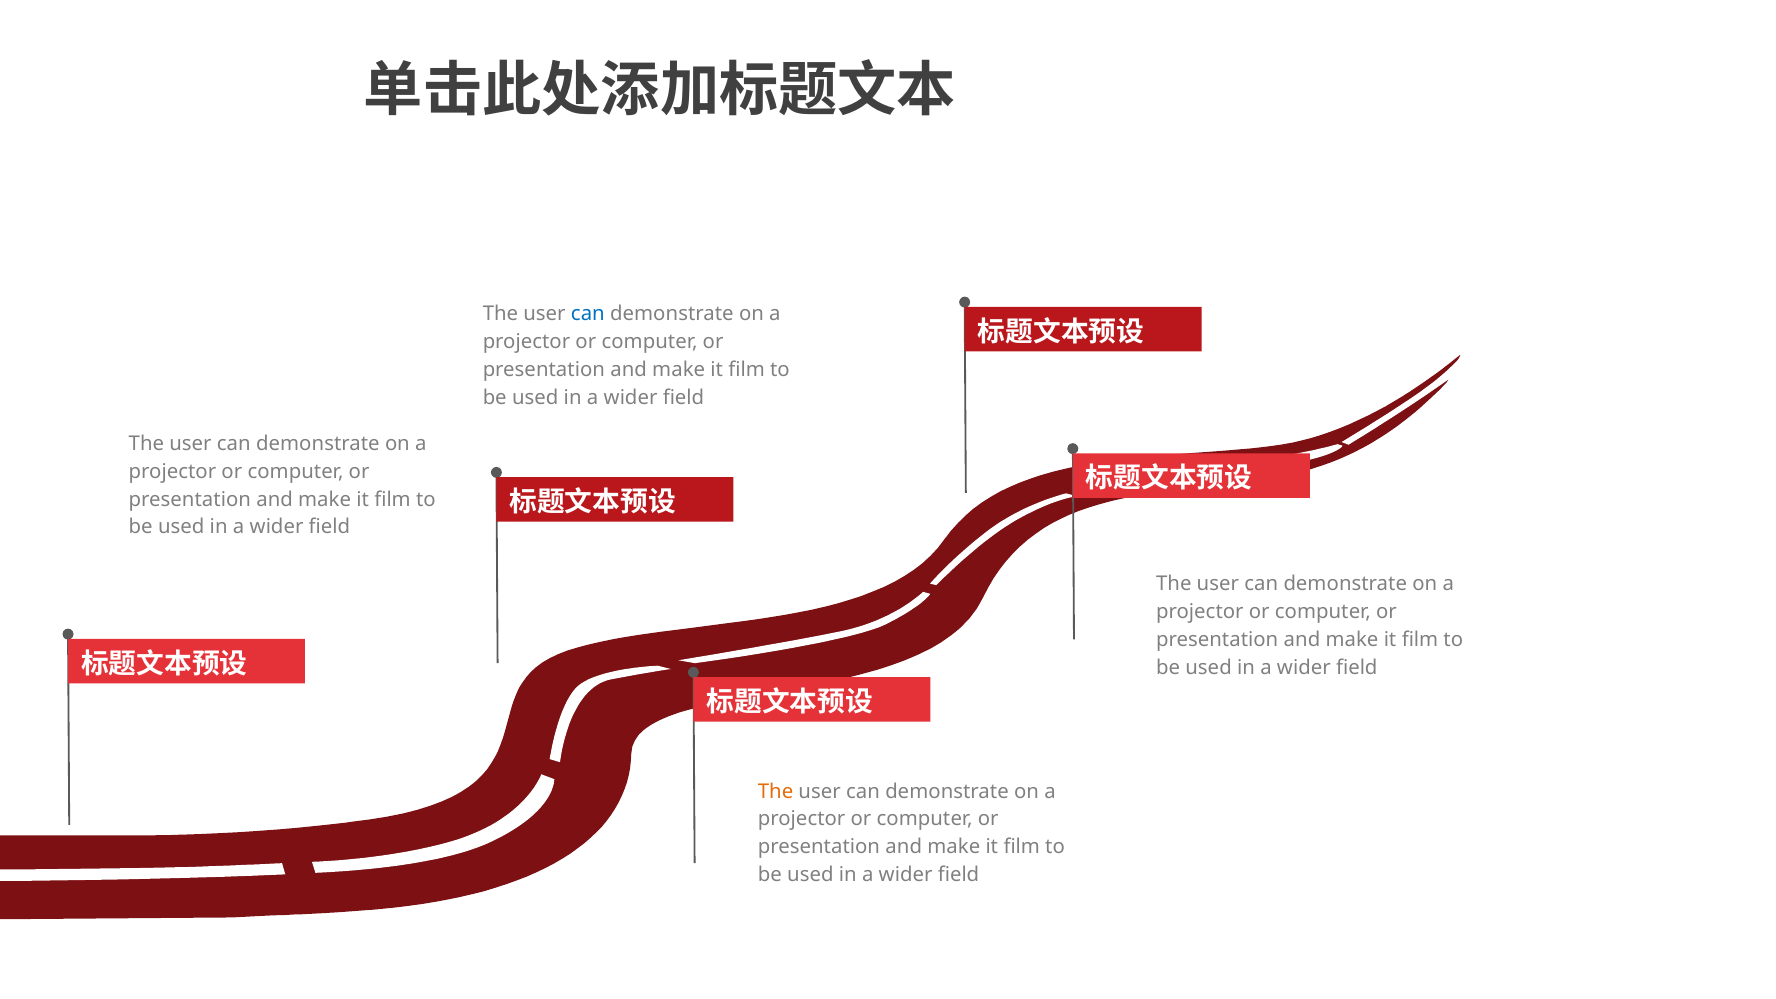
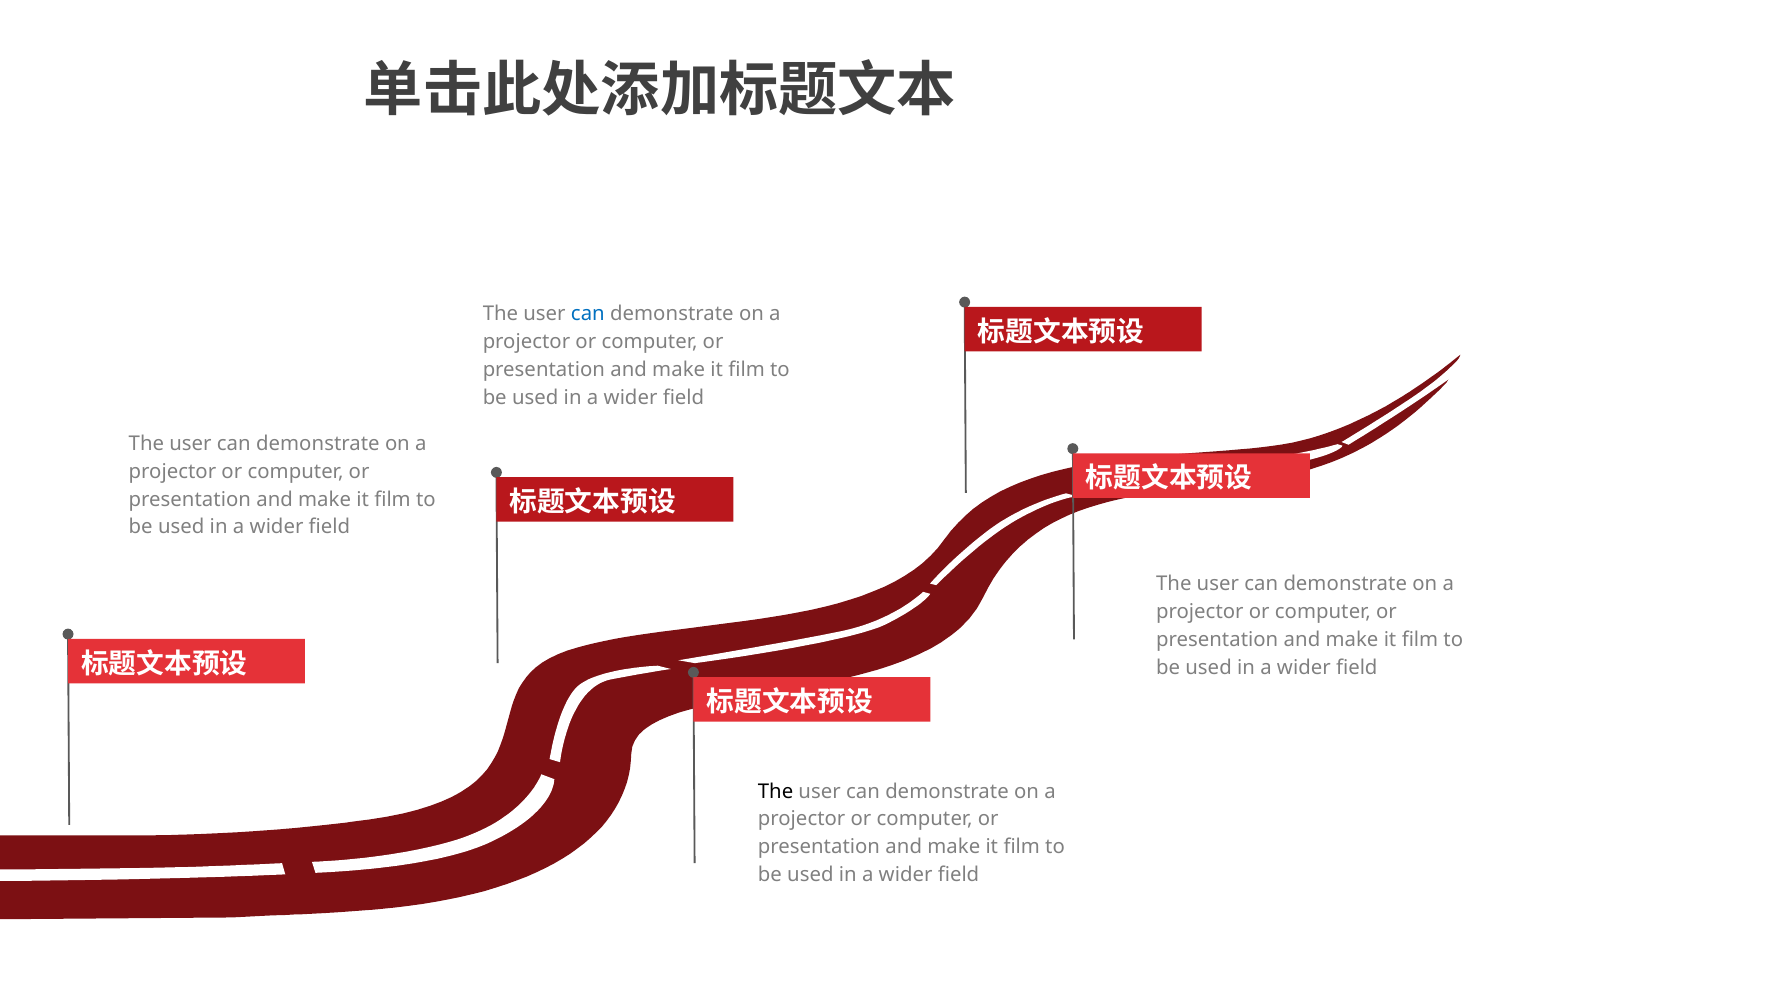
The at (776, 791) colour: orange -> black
